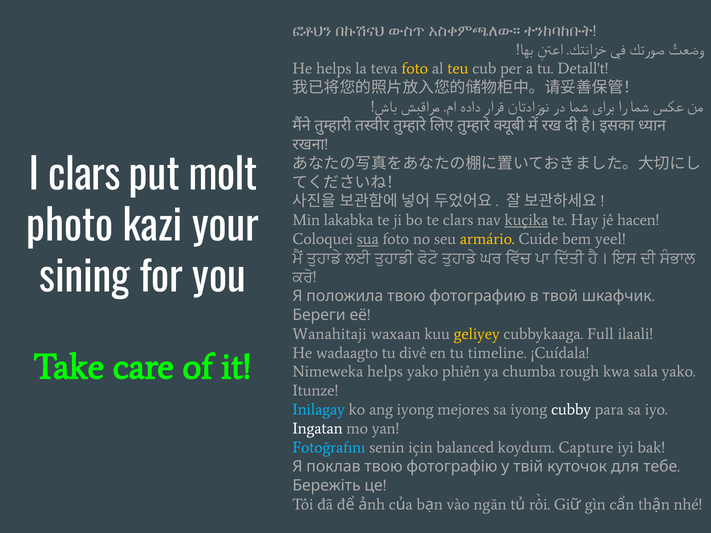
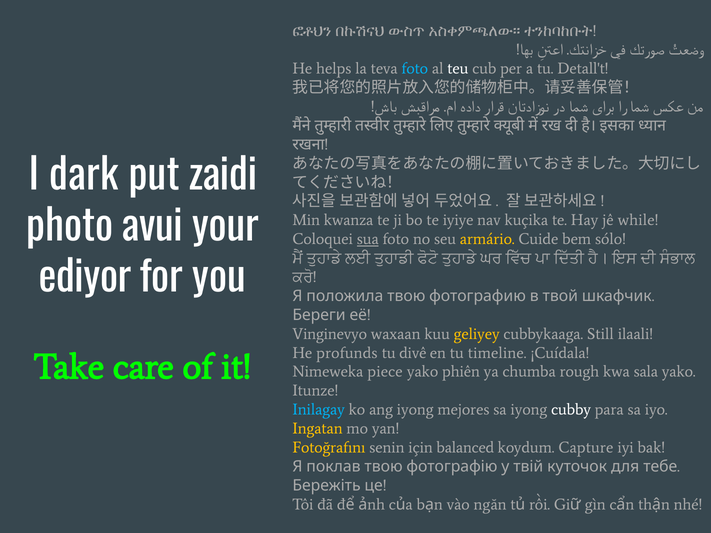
foto at (415, 69) colour: yellow -> light blue
teu colour: yellow -> white
I clars: clars -> dark
molt: molt -> zaidi
lakabka: lakabka -> kwanza
te clars: clars -> iyiye
kuçika underline: present -> none
hacen: hacen -> while
kazi: kazi -> avui
yeel: yeel -> sólo
sining: sining -> ediyor
Wanahitaji: Wanahitaji -> Vinginevyo
Full: Full -> Still
wadaagto: wadaagto -> profunds
Nimeweka helps: helps -> piece
Ingatan colour: white -> yellow
Fotoğrafını colour: light blue -> yellow
